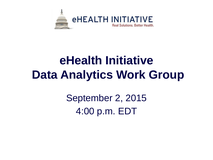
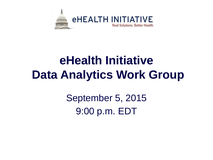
2: 2 -> 5
4:00: 4:00 -> 9:00
